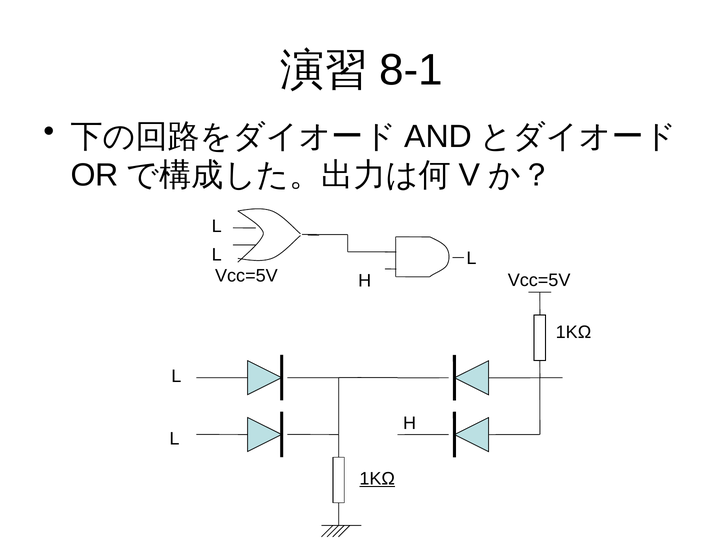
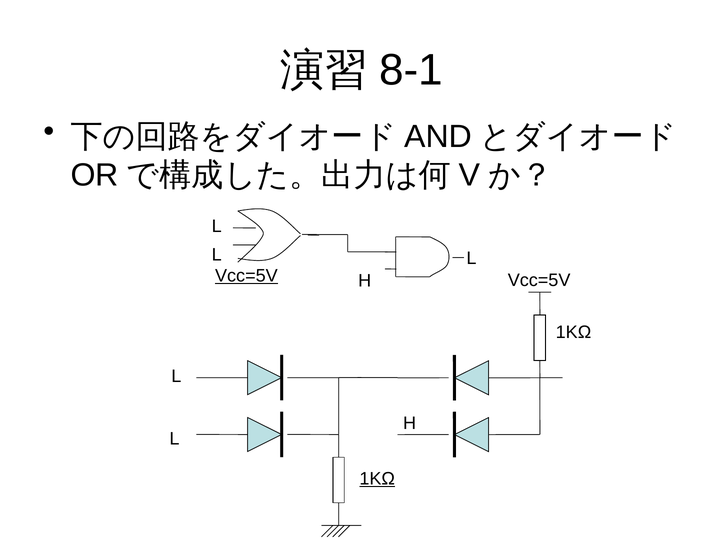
Vcc=5V at (246, 276) underline: none -> present
